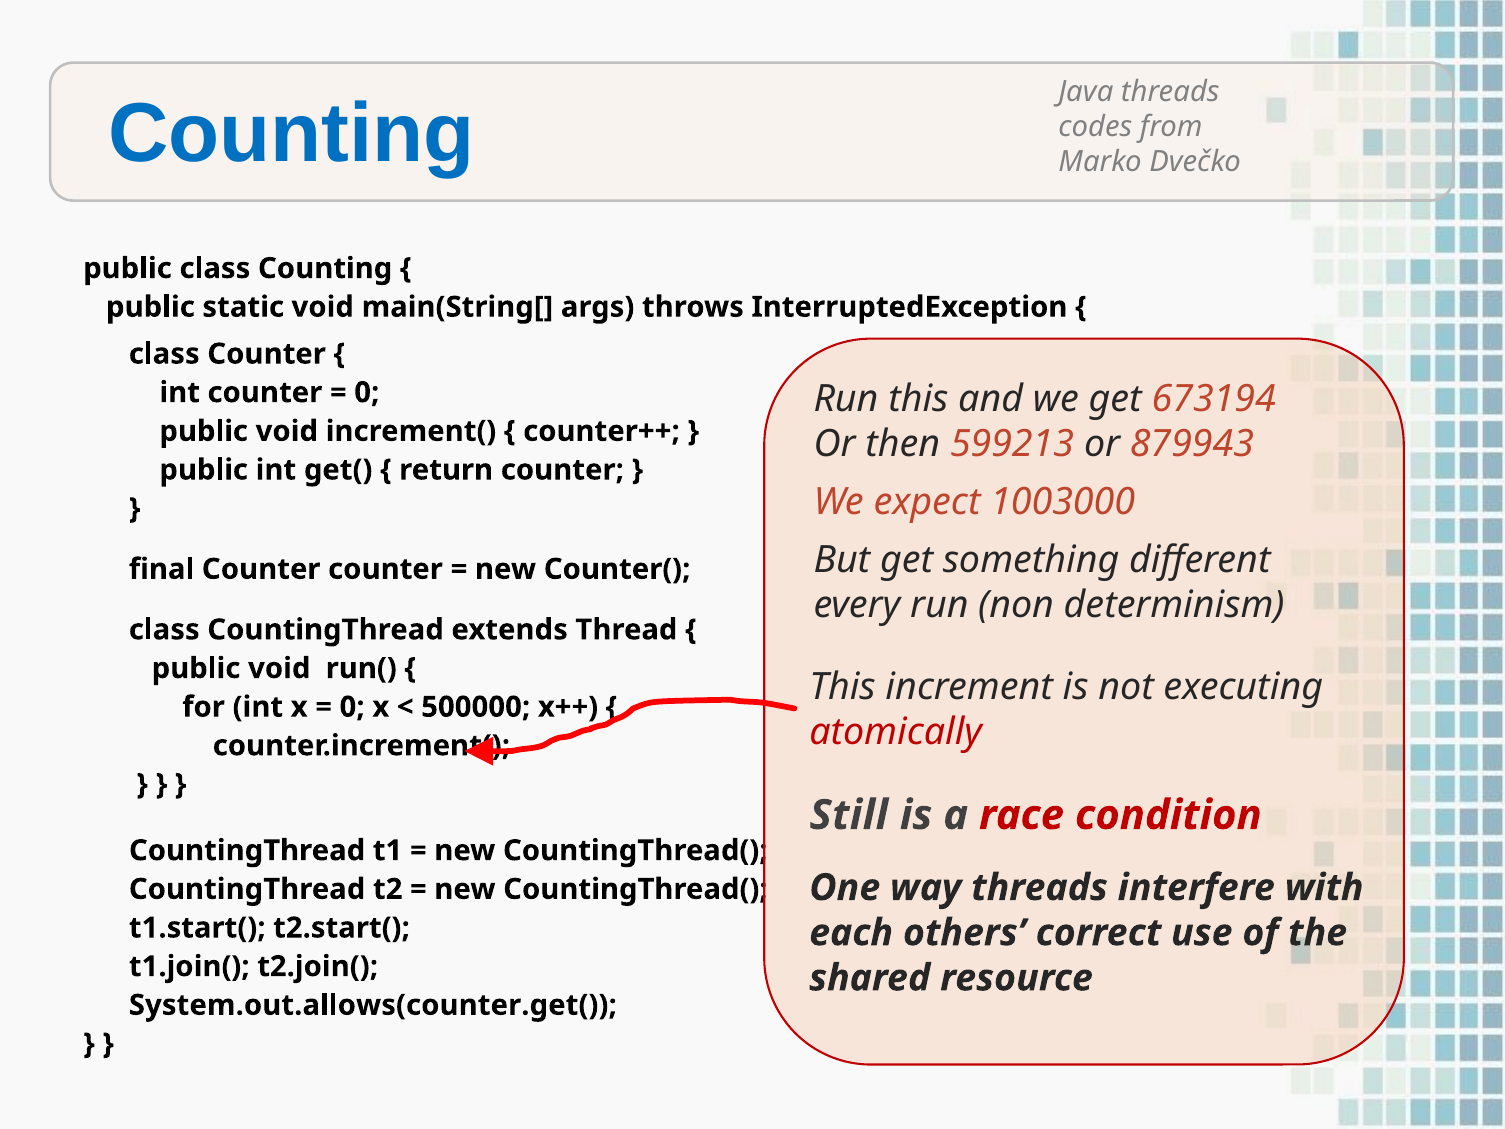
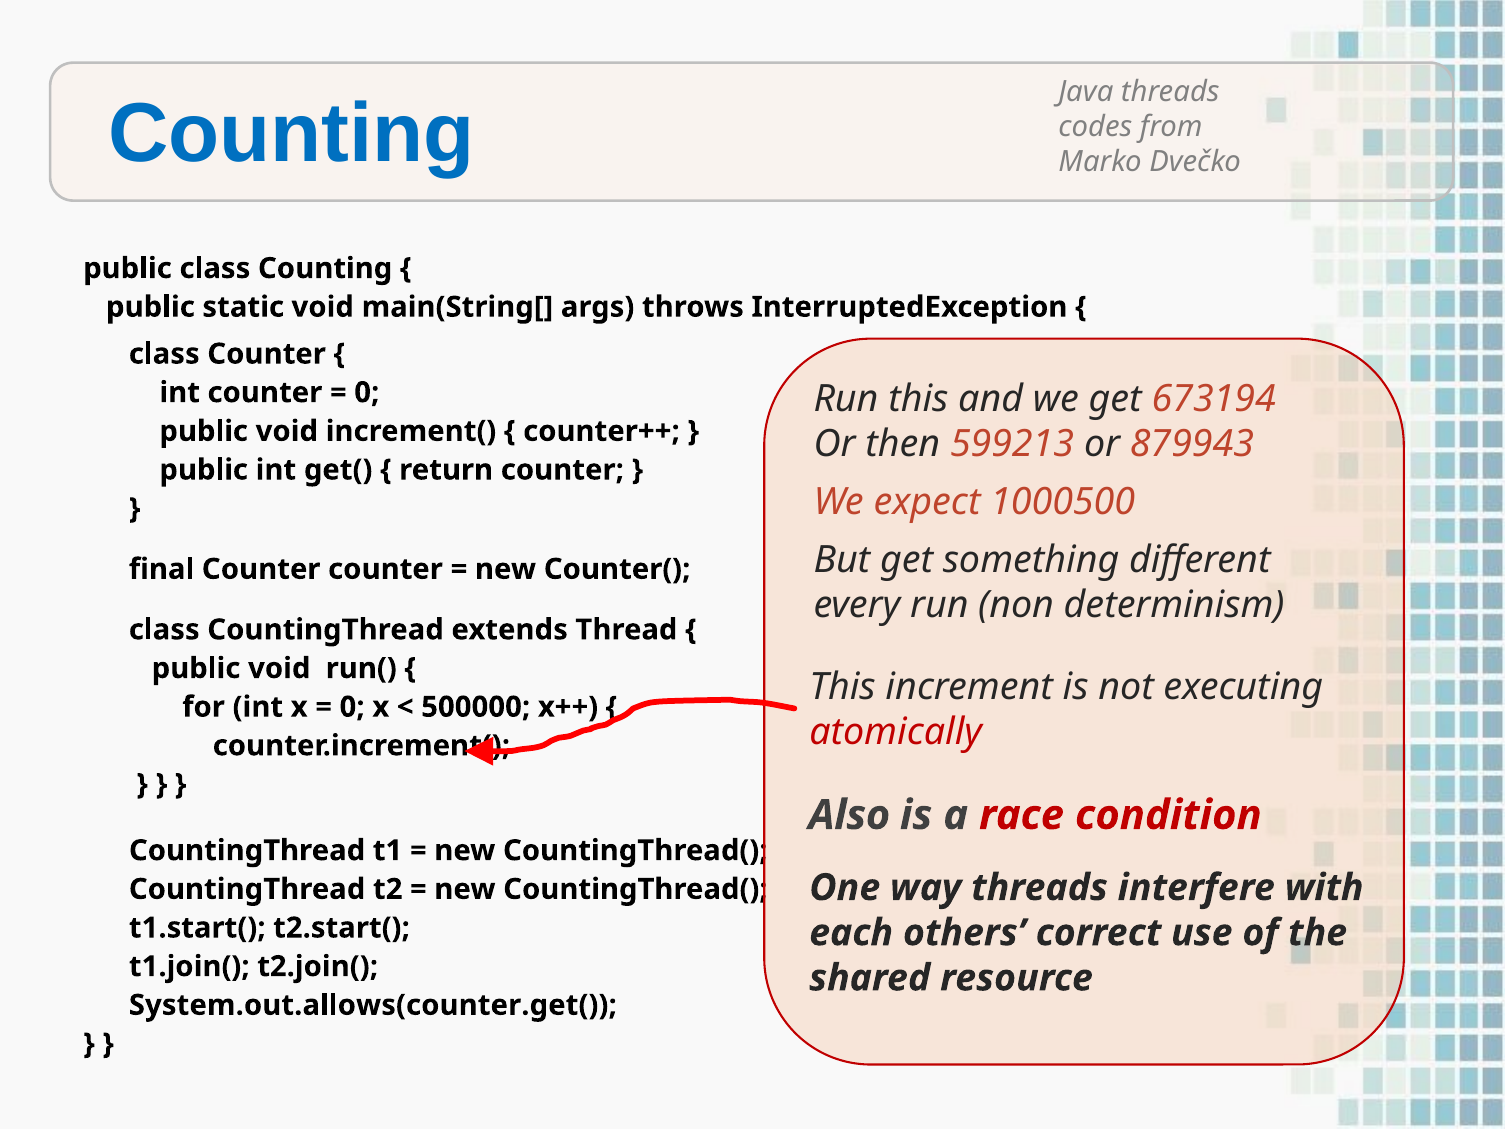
1003000: 1003000 -> 1000500
Still: Still -> Also
